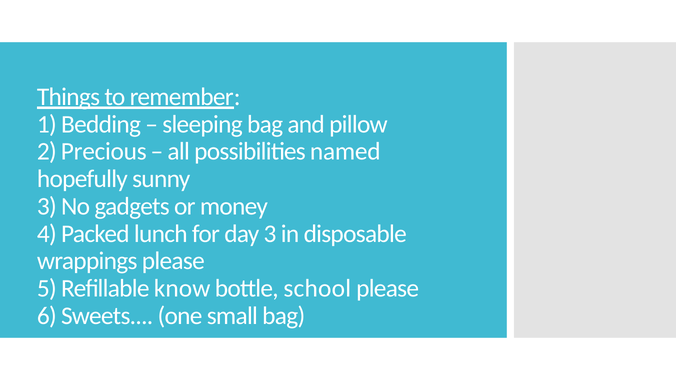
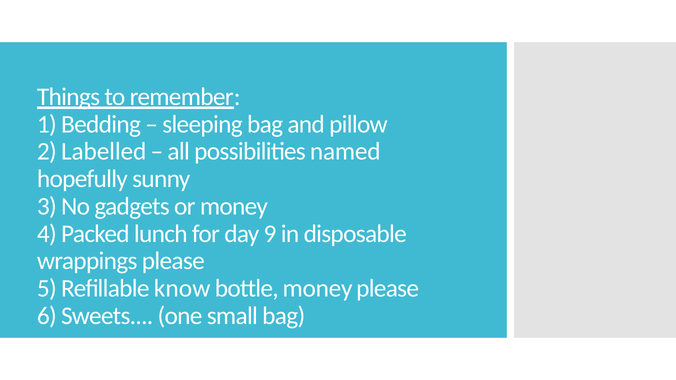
Precious: Precious -> Labelled
day 3: 3 -> 9
bottle school: school -> money
